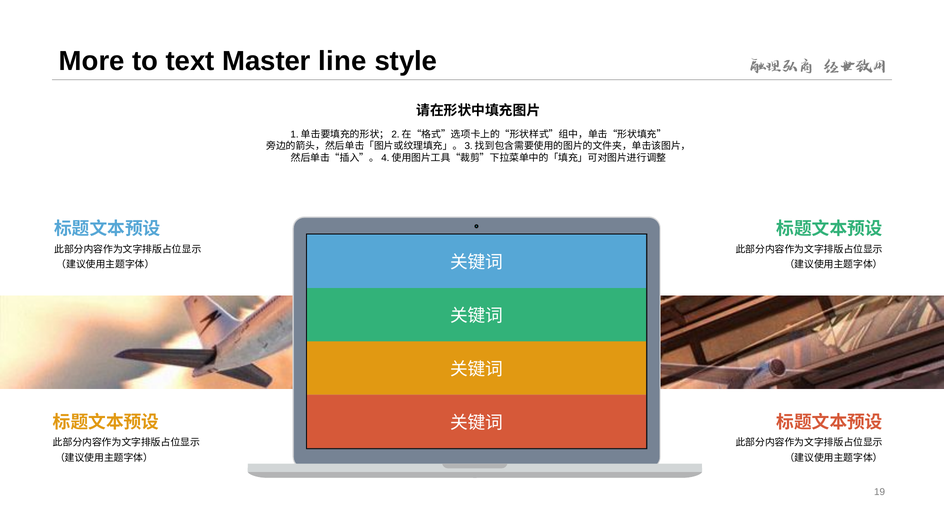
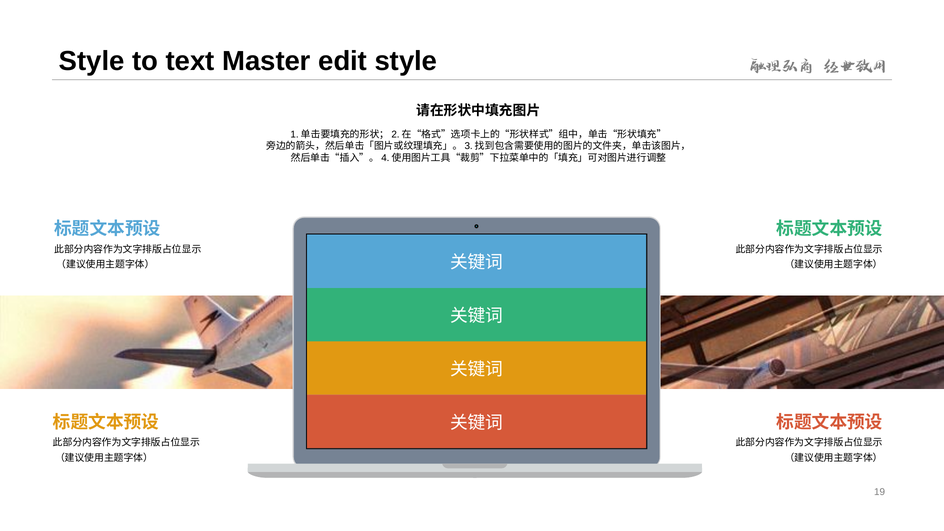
More at (92, 61): More -> Style
line: line -> edit
